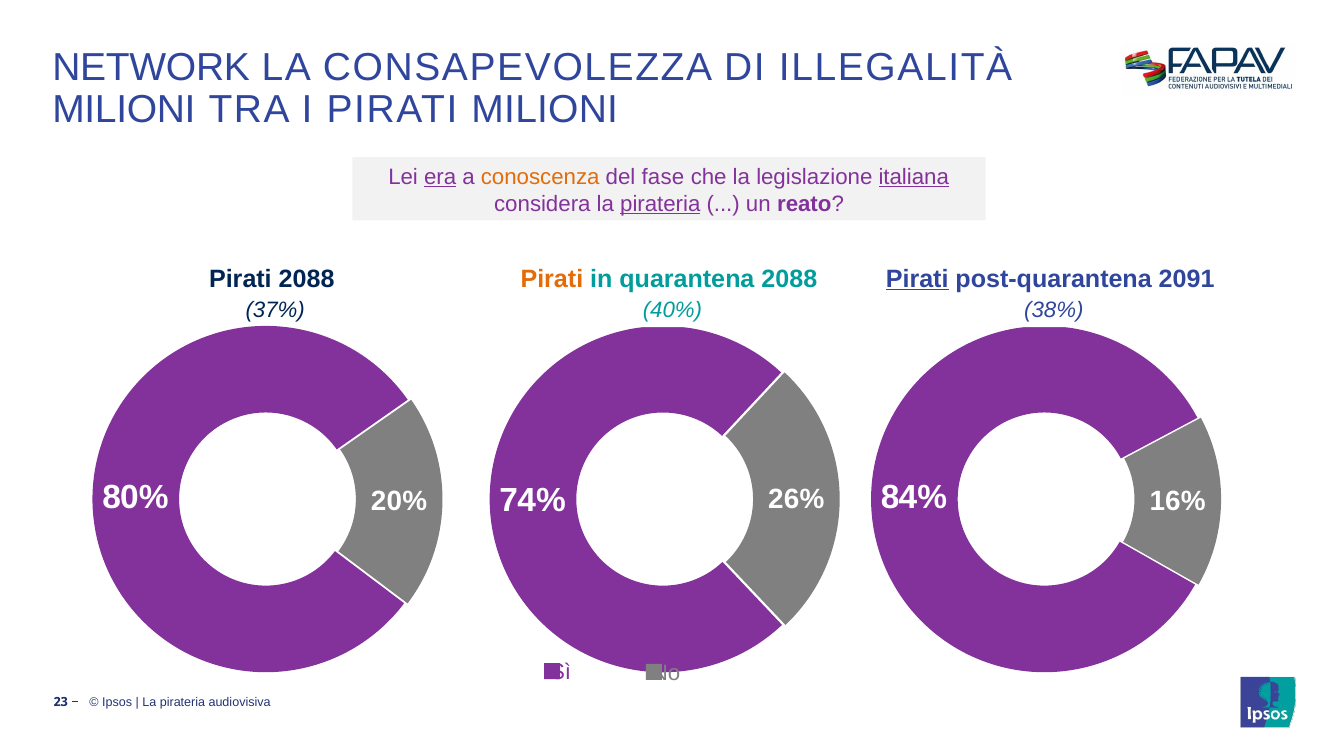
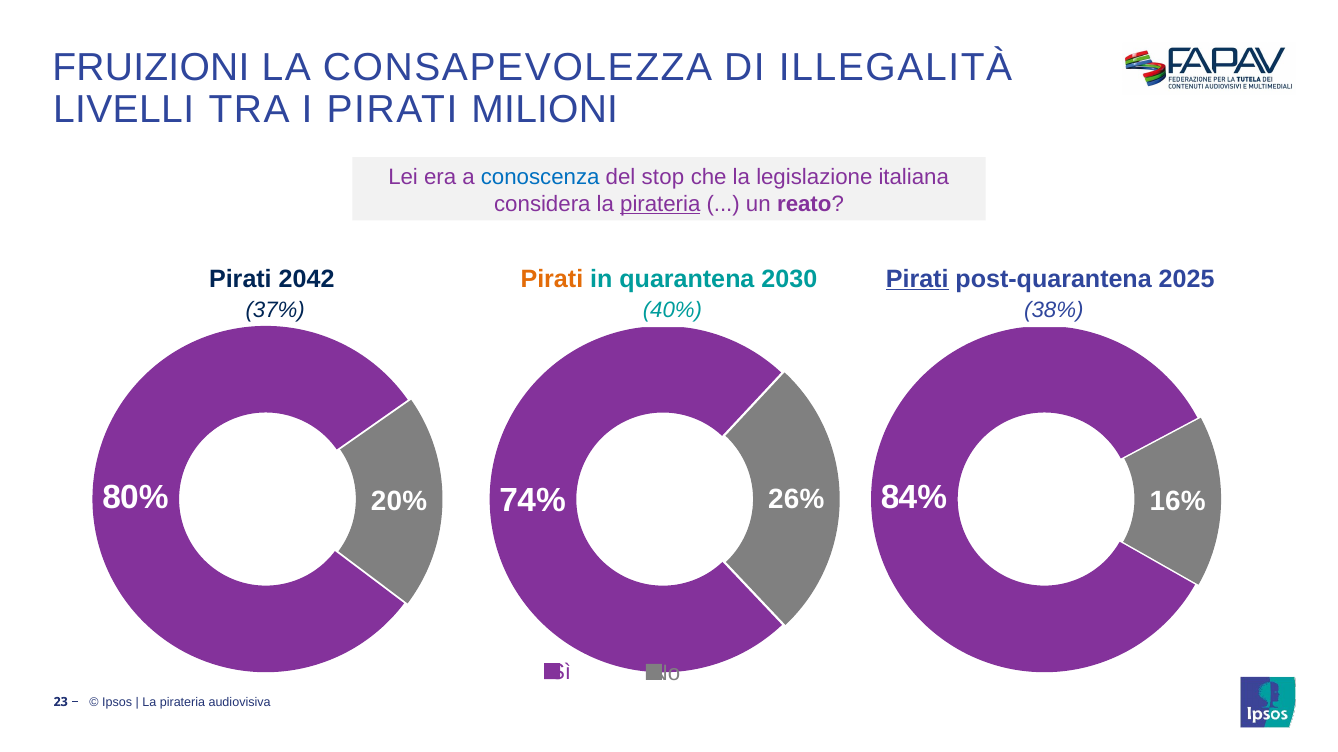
NETWORK: NETWORK -> FRUIZIONI
MILIONI at (124, 110): MILIONI -> LIVELLI
era underline: present -> none
conoscenza colour: orange -> blue
fase: fase -> stop
italiana underline: present -> none
quarantena 2088: 2088 -> 2030
2091: 2091 -> 2025
Pirati 2088: 2088 -> 2042
